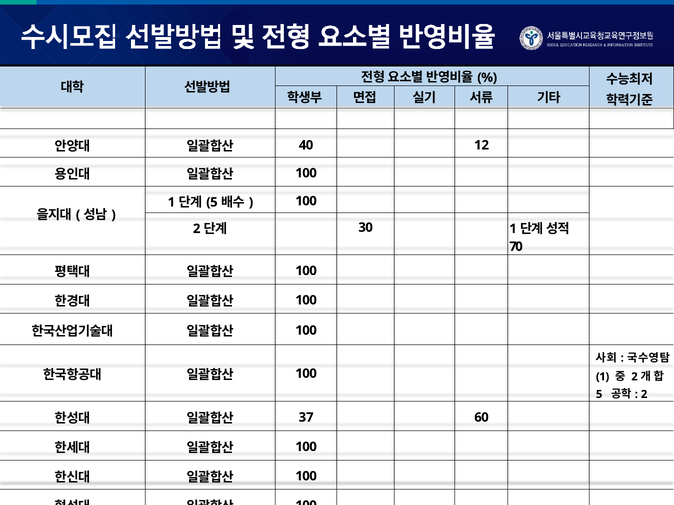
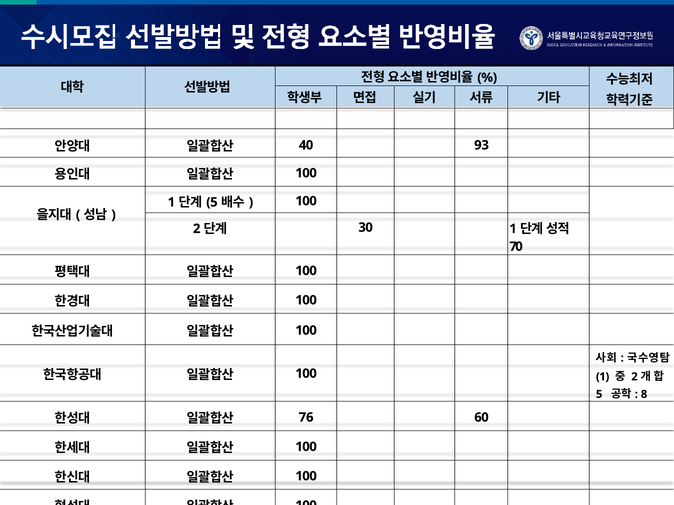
12: 12 -> 93
2 at (644, 395): 2 -> 8
37: 37 -> 76
